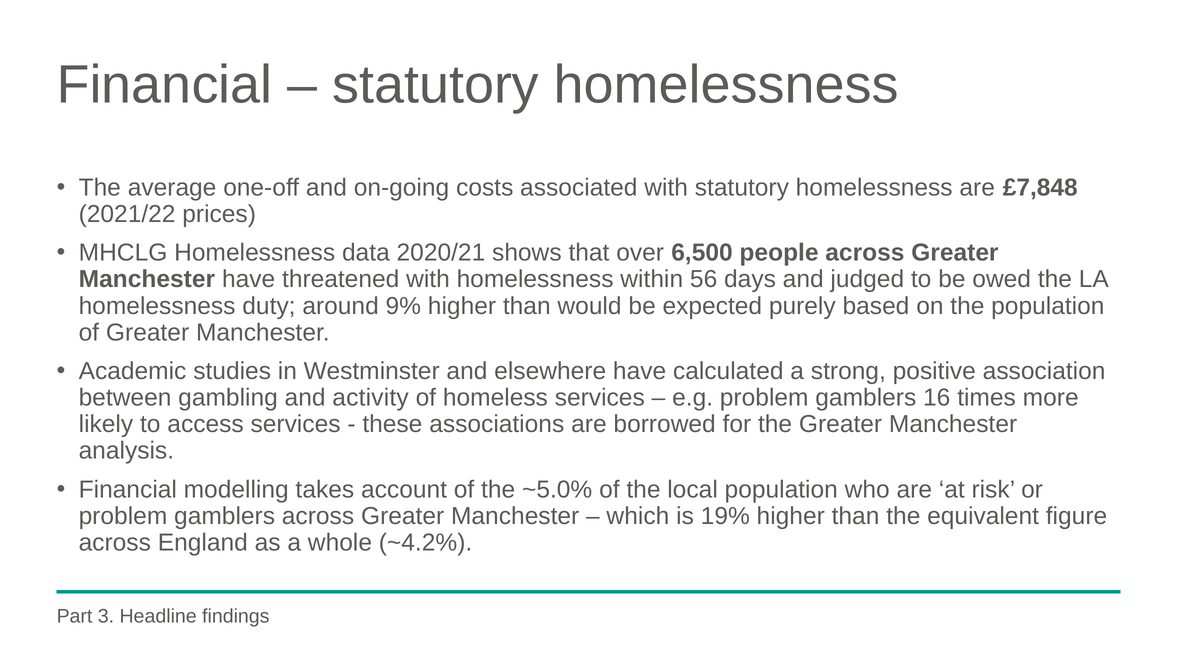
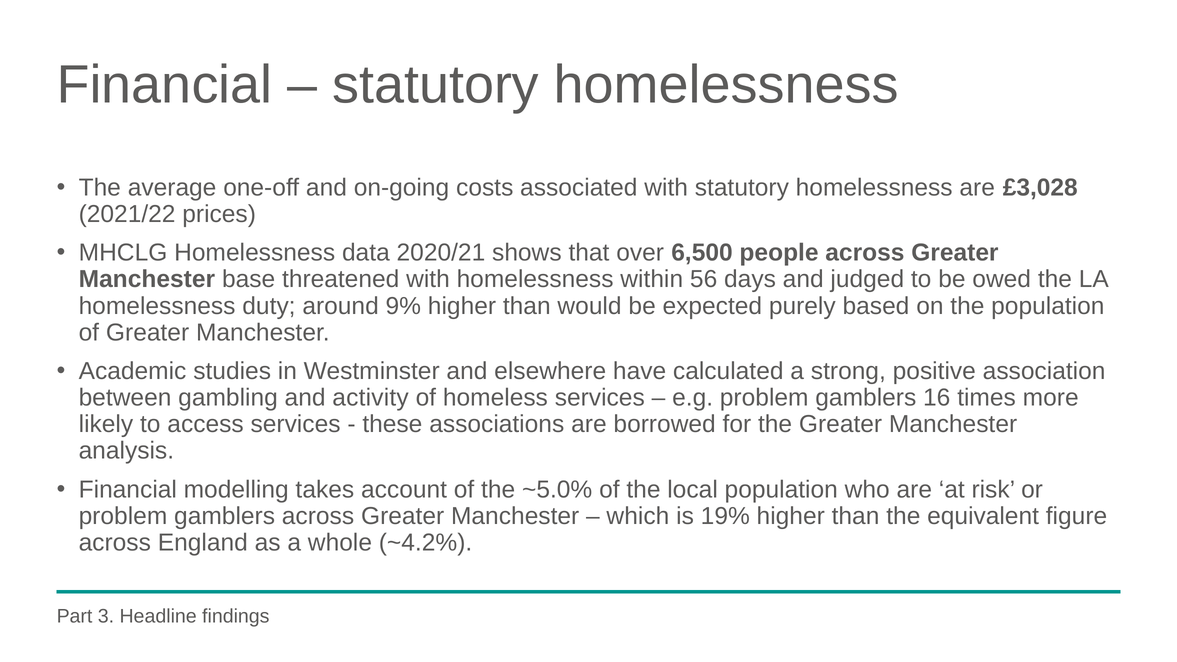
£7,848: £7,848 -> £3,028
Manchester have: have -> base
